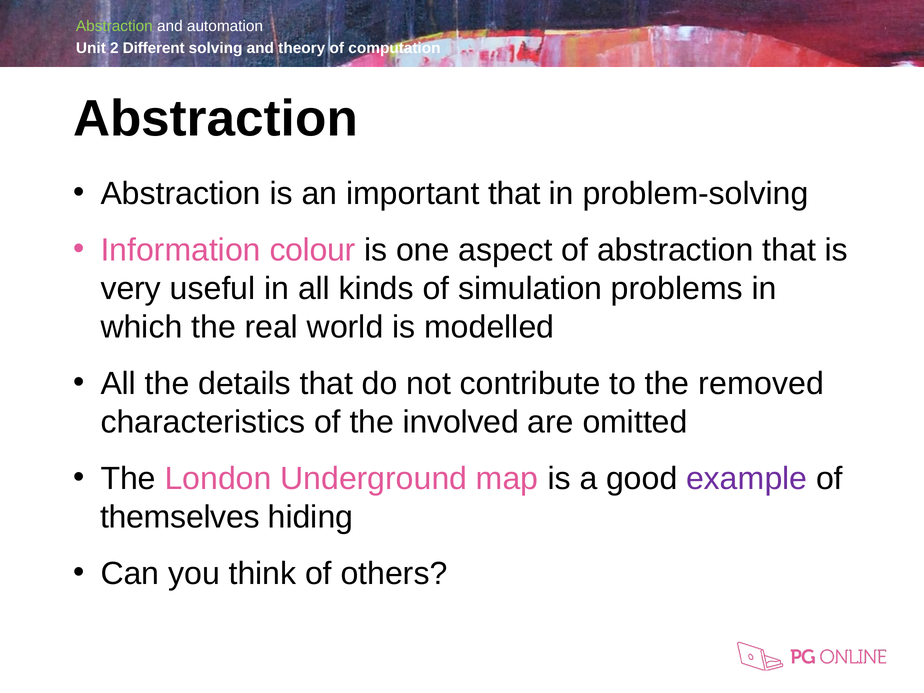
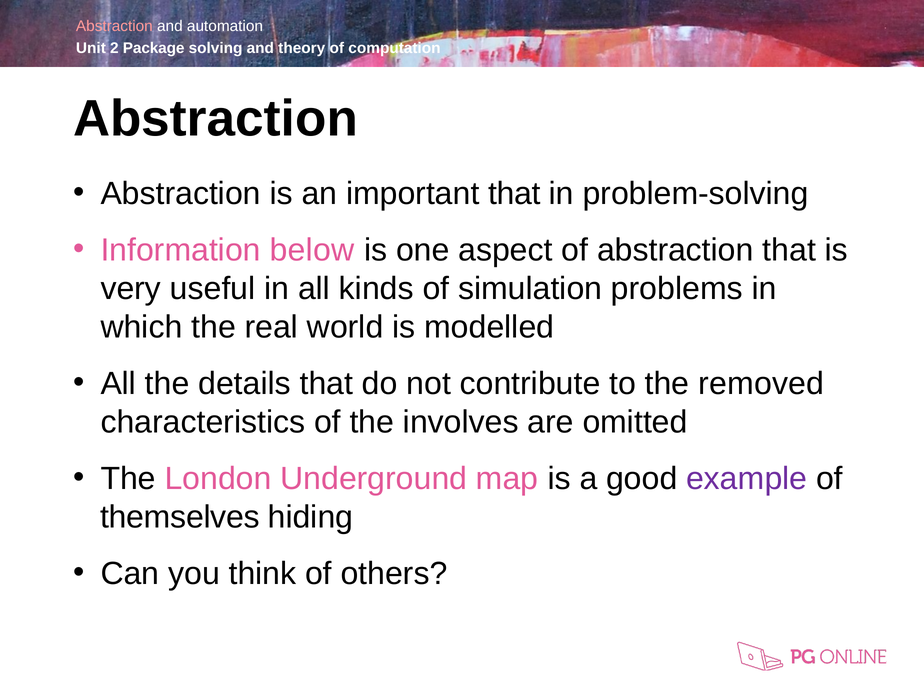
Abstraction at (114, 26) colour: light green -> pink
Different: Different -> Package
colour: colour -> below
involved: involved -> involves
